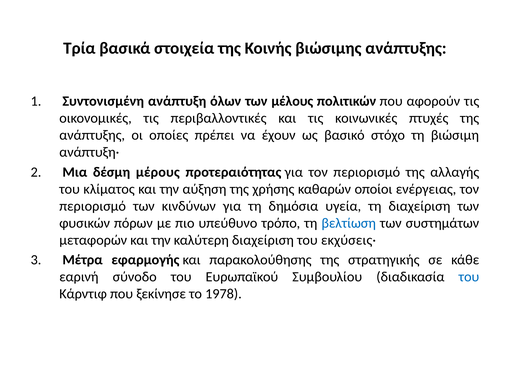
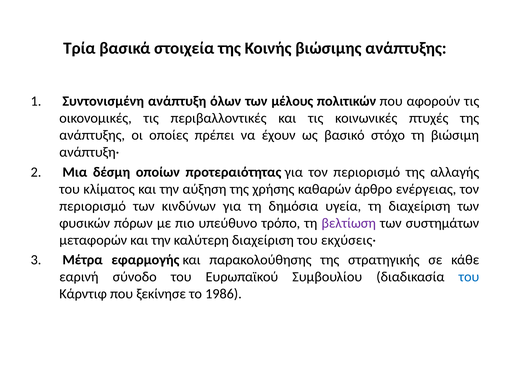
μέρους: μέρους -> οποίων
οποίοι: οποίοι -> άρθρο
βελτίωση colour: blue -> purple
1978: 1978 -> 1986
